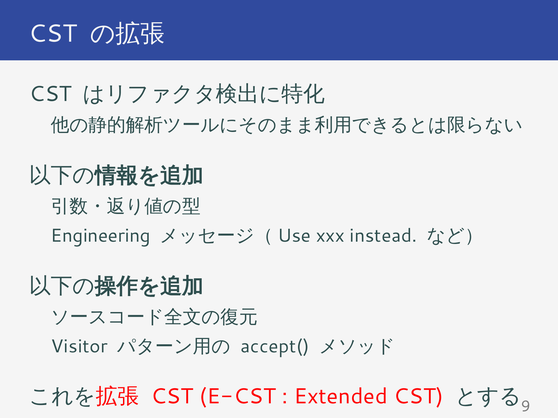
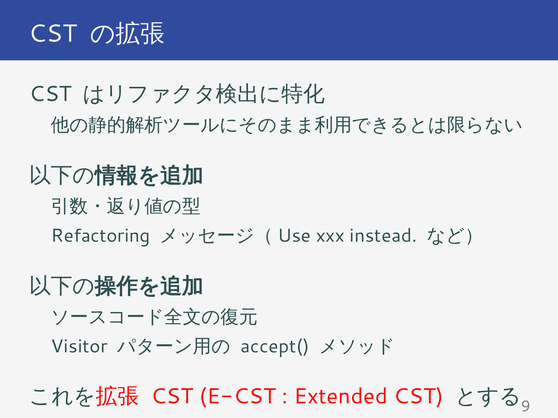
Engineering: Engineering -> Refactoring
